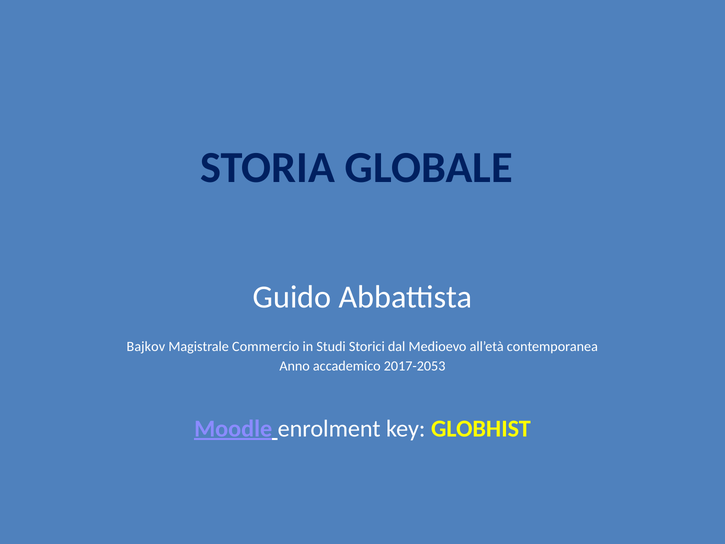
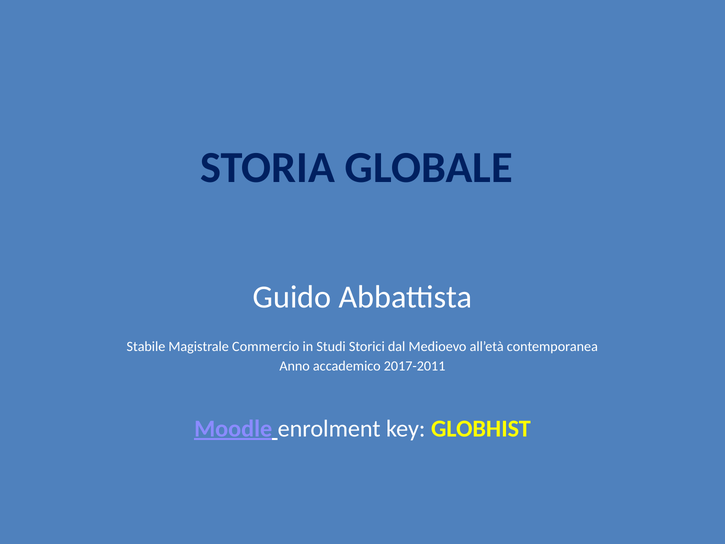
Bajkov: Bajkov -> Stabile
2017-2053: 2017-2053 -> 2017-2011
